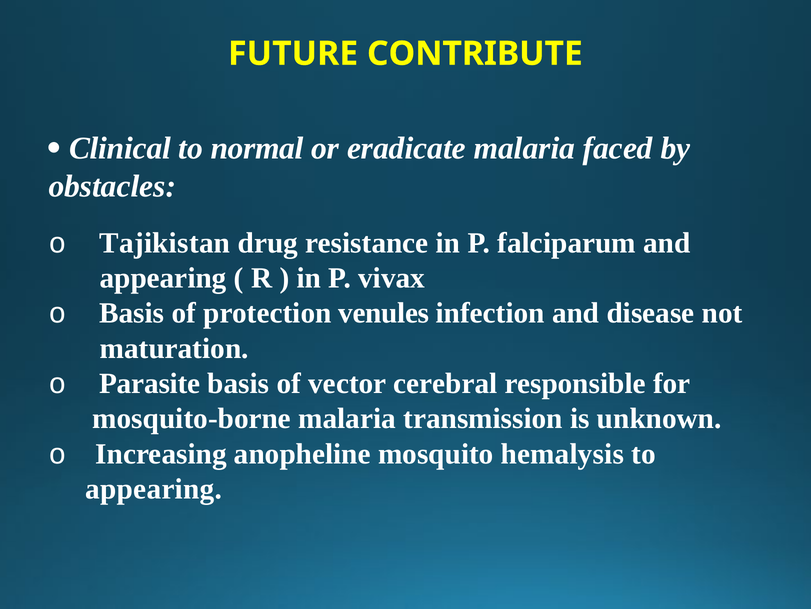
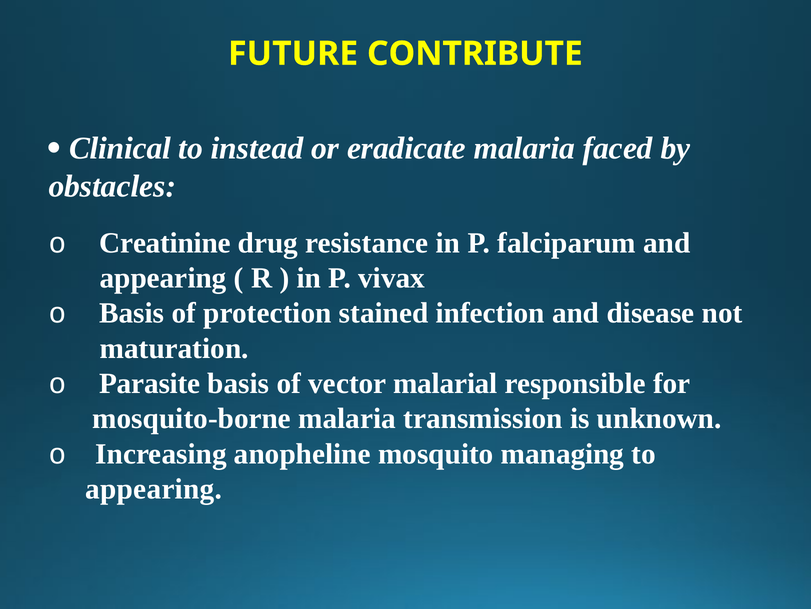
normal: normal -> instead
Tajikistan: Tajikistan -> Creatinine
venules: venules -> stained
cerebral: cerebral -> malarial
hemalysis: hemalysis -> managing
